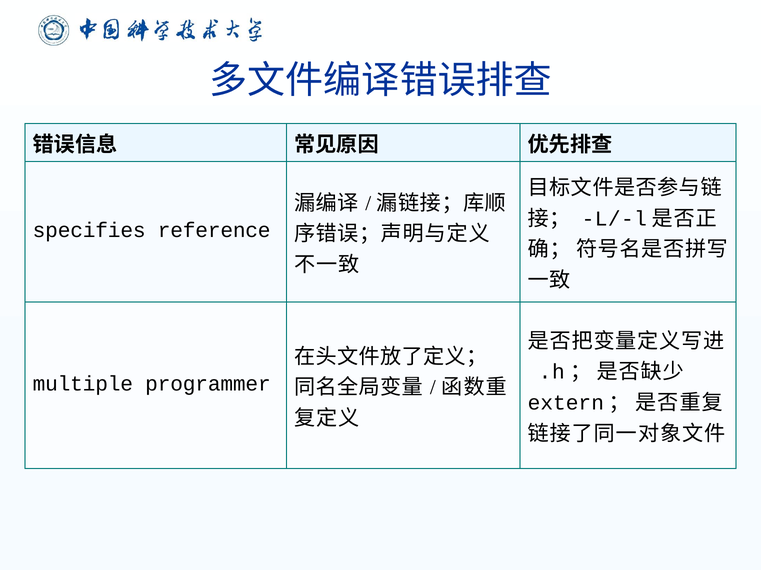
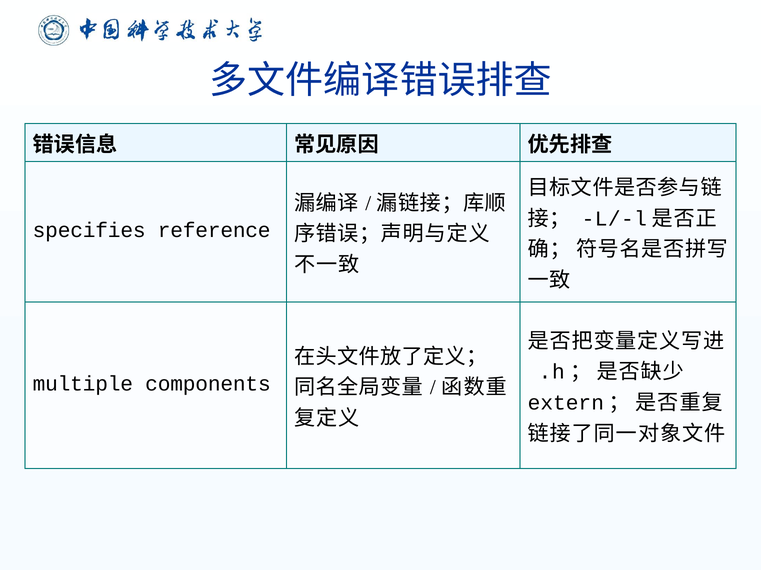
programmer: programmer -> components
